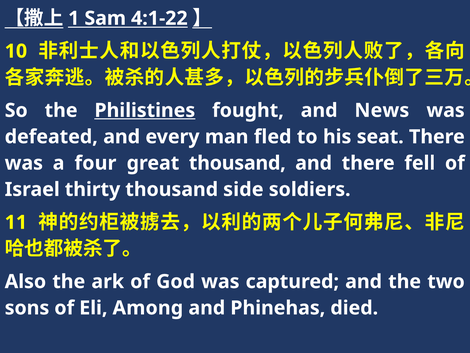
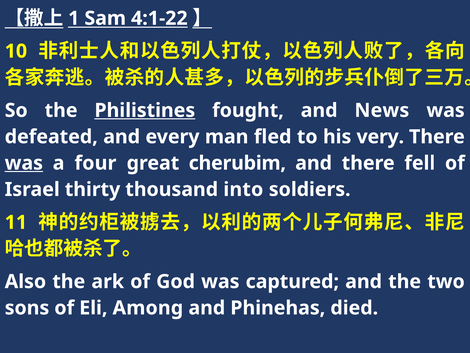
seat: seat -> very
was at (24, 163) underline: none -> present
great thousand: thousand -> cherubim
side: side -> into
